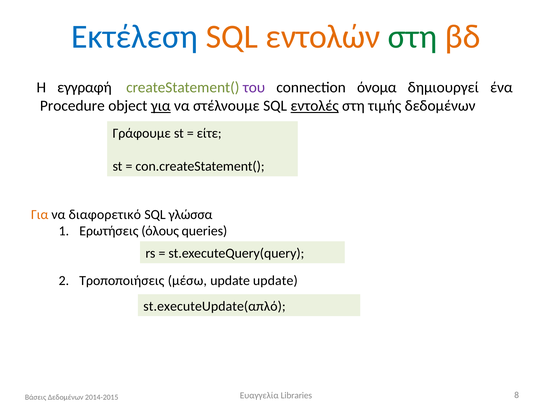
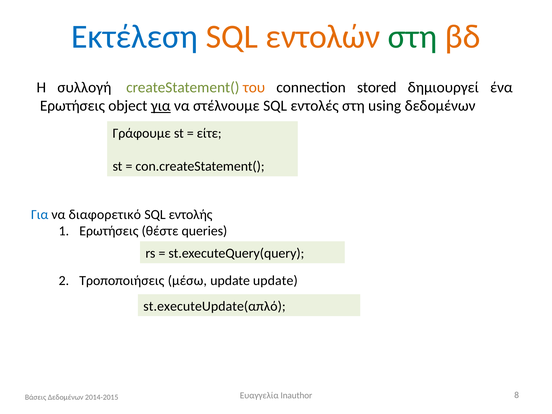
εγγραφή: εγγραφή -> συλλογή
του colour: purple -> orange
όνομα: όνομα -> stored
Procedure at (72, 106): Procedure -> Ερωτήσεις
εντολές underline: present -> none
τιμής: τιμής -> using
Για at (40, 215) colour: orange -> blue
γλώσσα: γλώσσα -> εντολής
όλους: όλους -> θέστε
Libraries: Libraries -> Inauthor
